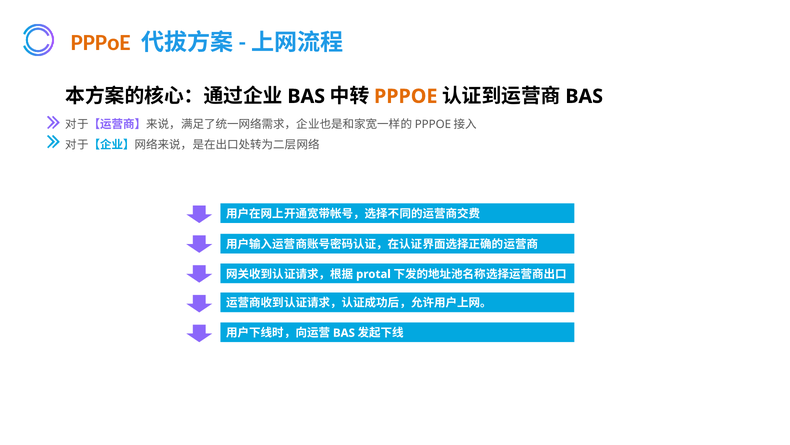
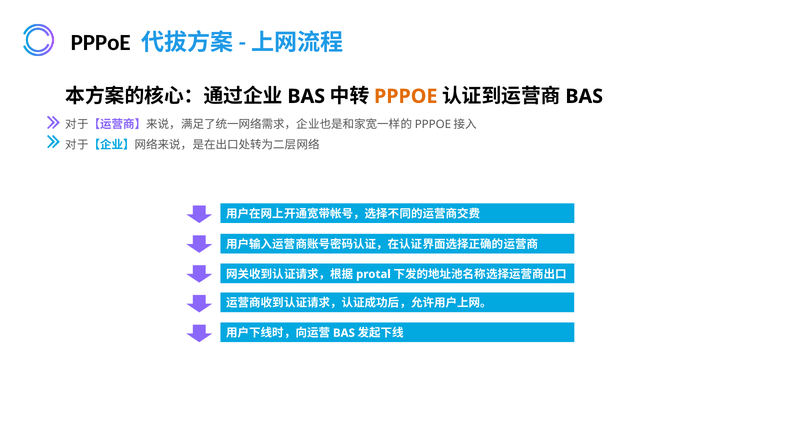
PPPoE at (101, 42) colour: orange -> black
